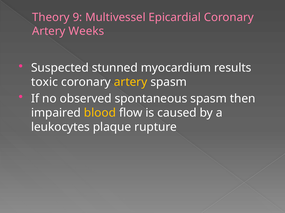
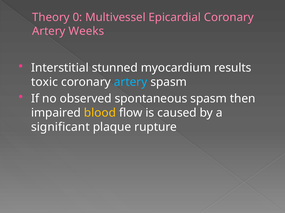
9: 9 -> 0
Suspected: Suspected -> Interstitial
artery at (131, 82) colour: yellow -> light blue
leukocytes: leukocytes -> significant
